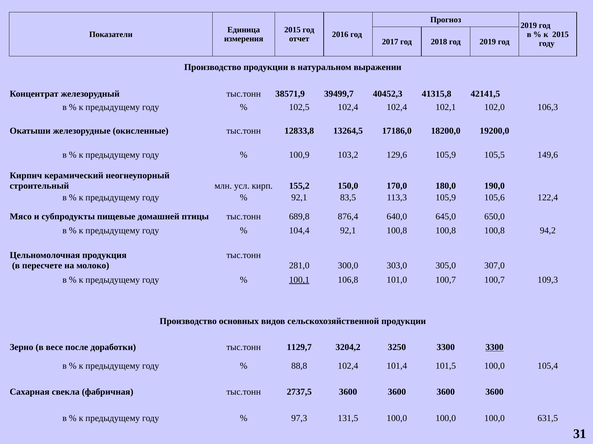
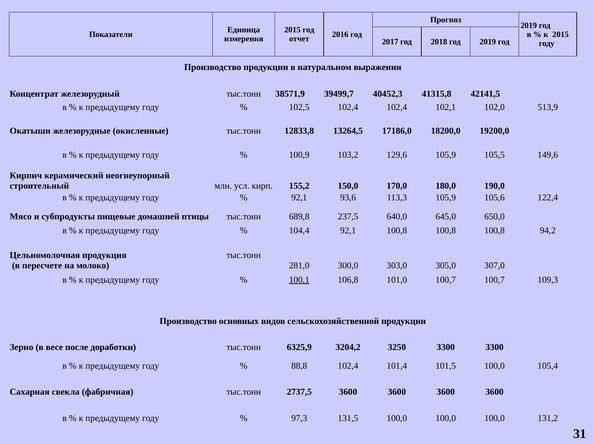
106,3: 106,3 -> 513,9
83,5: 83,5 -> 93,6
876,4: 876,4 -> 237,5
1129,7: 1129,7 -> 6325,9
3300 at (495, 348) underline: present -> none
631,5: 631,5 -> 131,2
